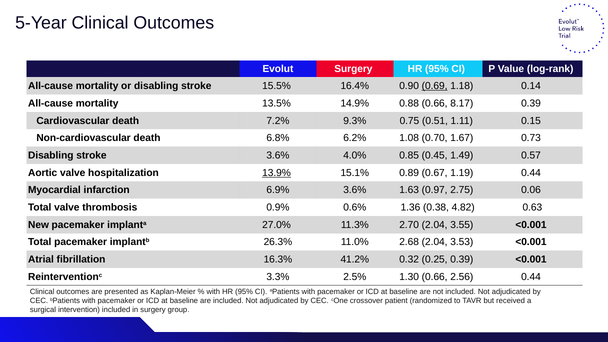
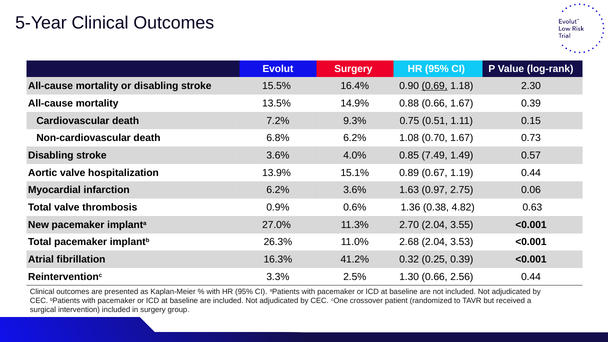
0.14: 0.14 -> 2.30
0.66 8.17: 8.17 -> 1.67
0.45: 0.45 -> 7.49
13.9% underline: present -> none
infarction 6.9%: 6.9% -> 6.2%
